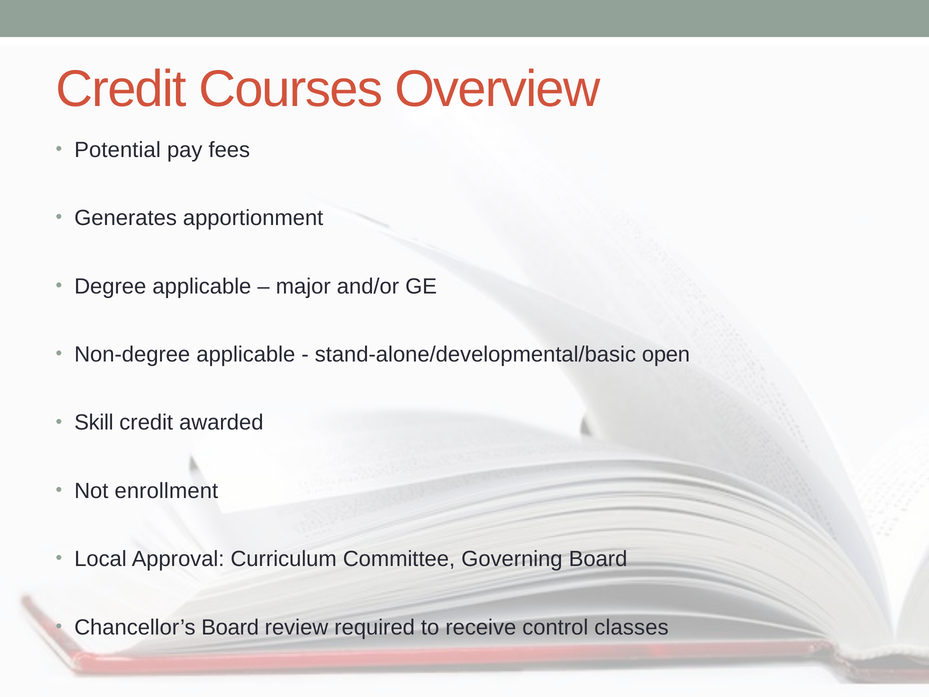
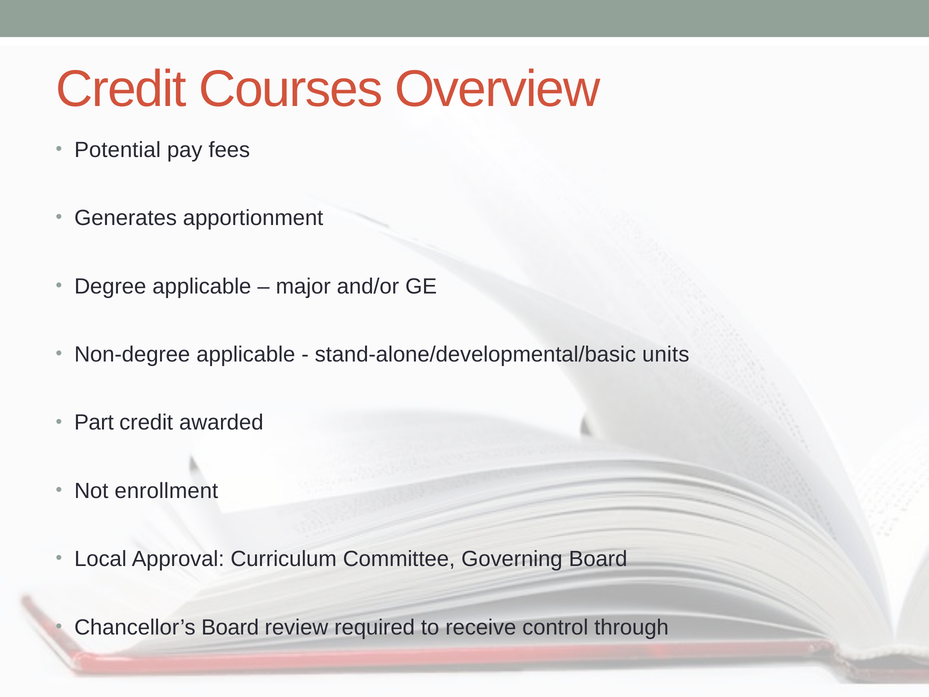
open: open -> units
Skill: Skill -> Part
classes: classes -> through
